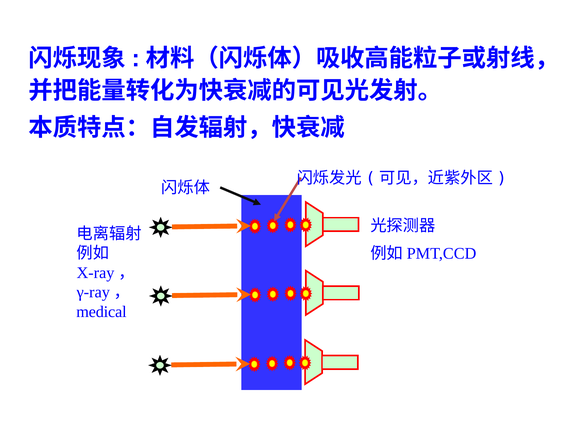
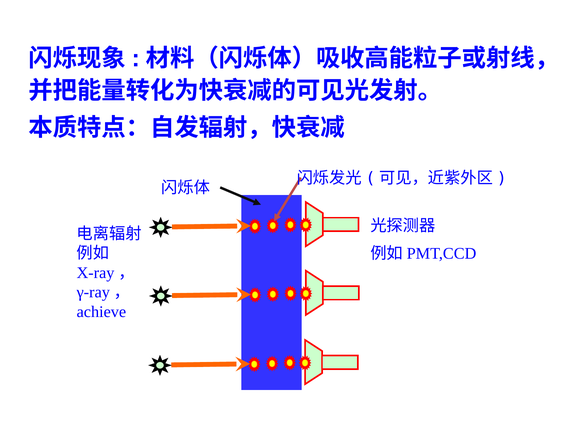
medical: medical -> achieve
